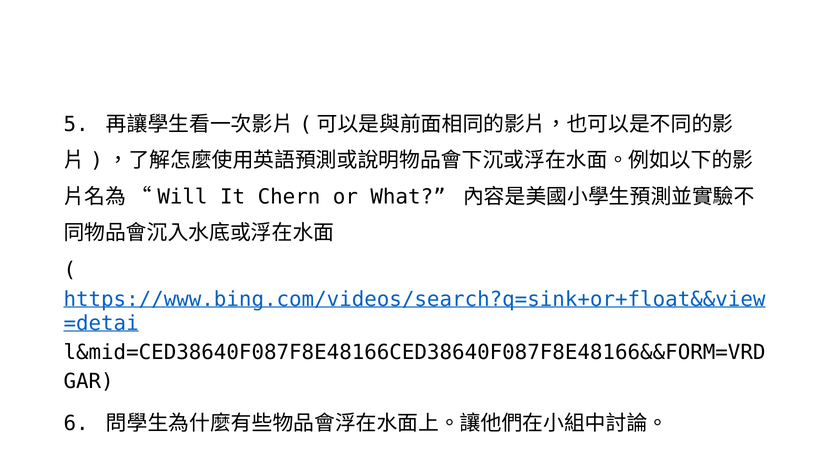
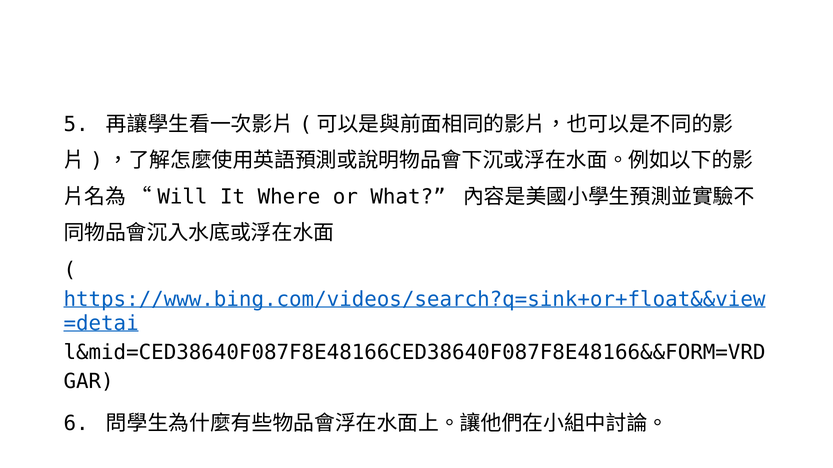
Chern: Chern -> Where
